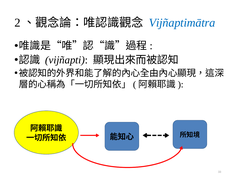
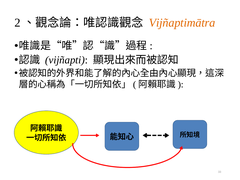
Vijñaptimātra colour: blue -> orange
